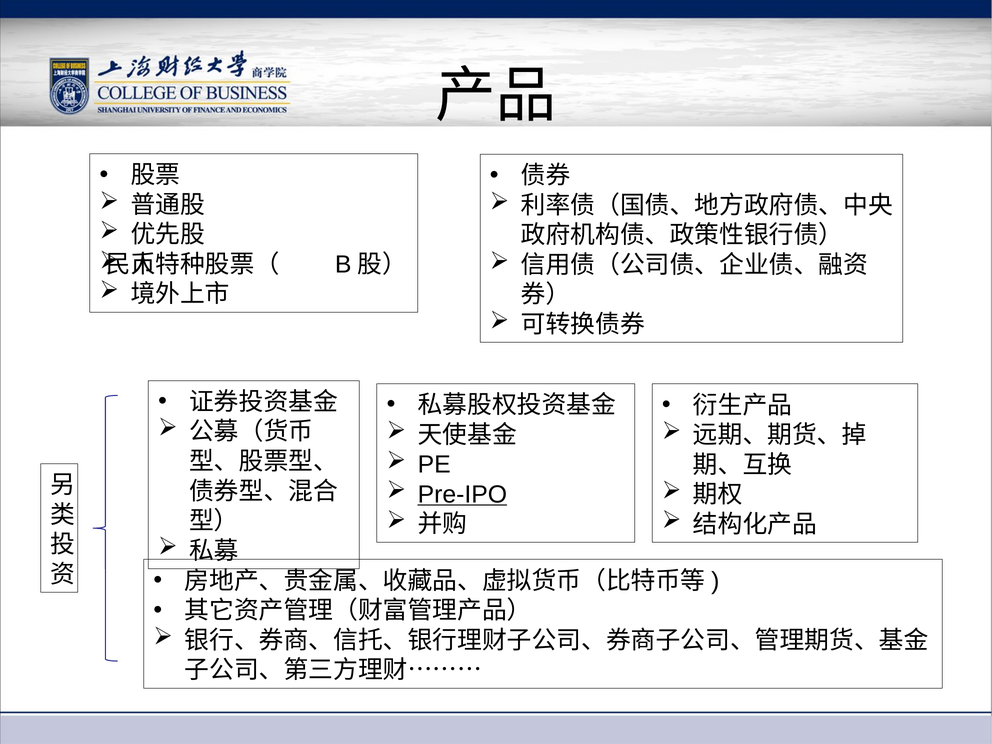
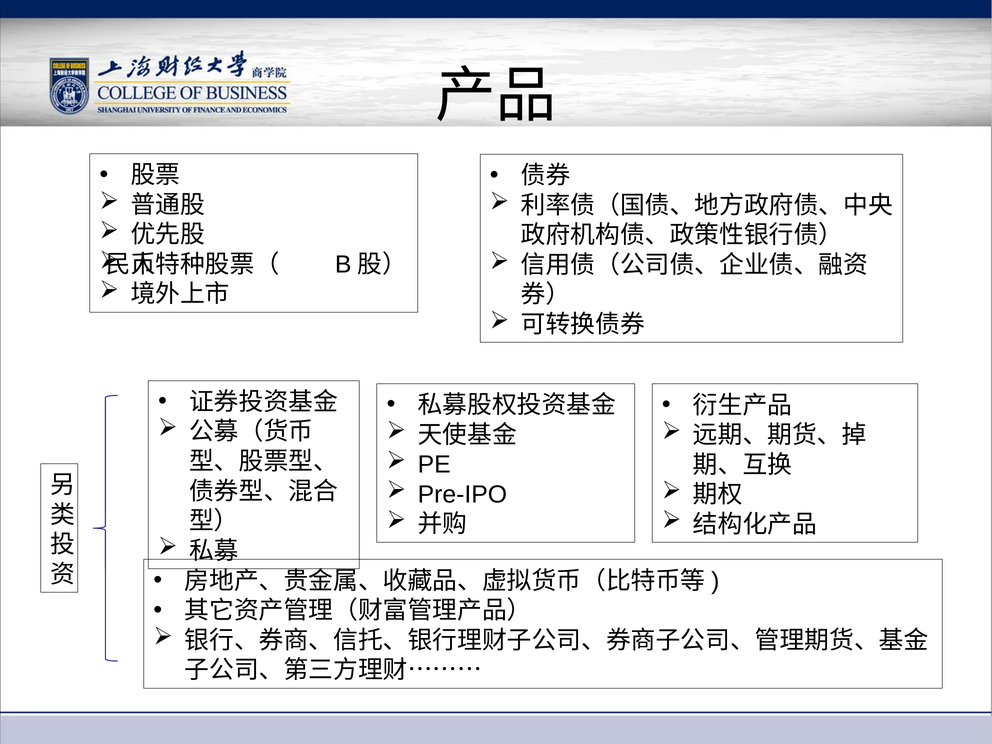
Pre-IPO underline: present -> none
